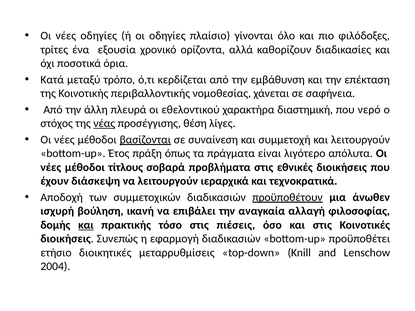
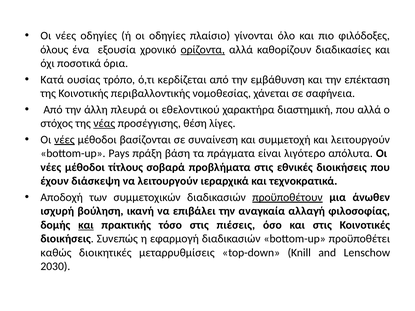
τρίτες: τρίτες -> όλους
ορίζοντα underline: none -> present
μεταξύ: μεταξύ -> ουσίας
που νερό: νερό -> αλλά
νέες at (64, 140) underline: none -> present
βασίζονται underline: present -> none
Έτος: Έτος -> Pays
όπως: όπως -> βάση
ετήσιο: ετήσιο -> καθώς
2004: 2004 -> 2030
